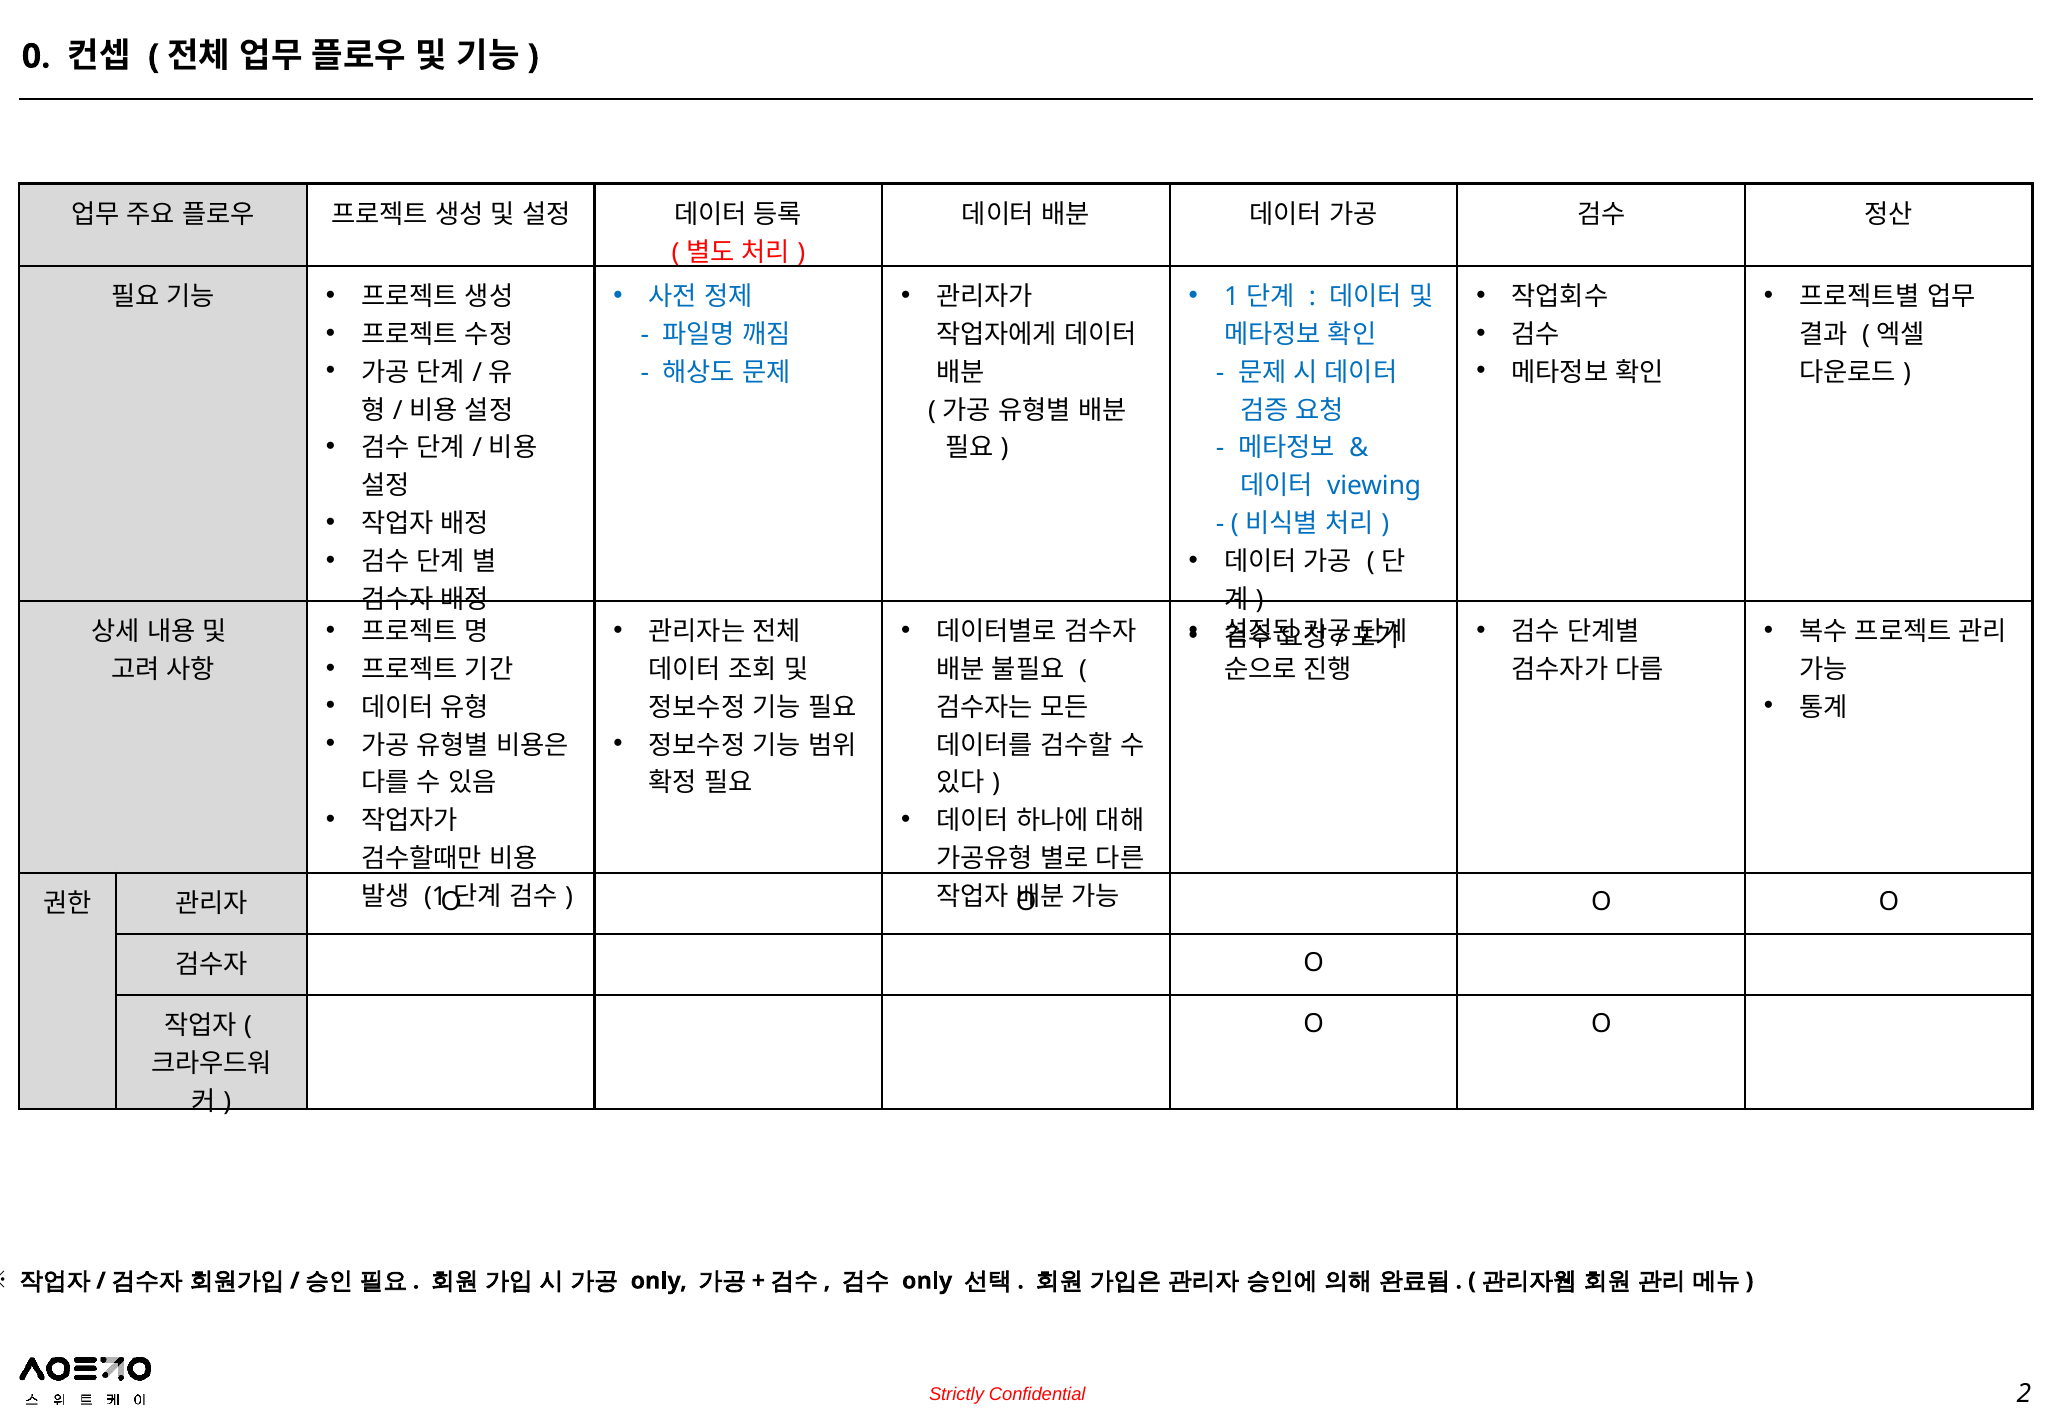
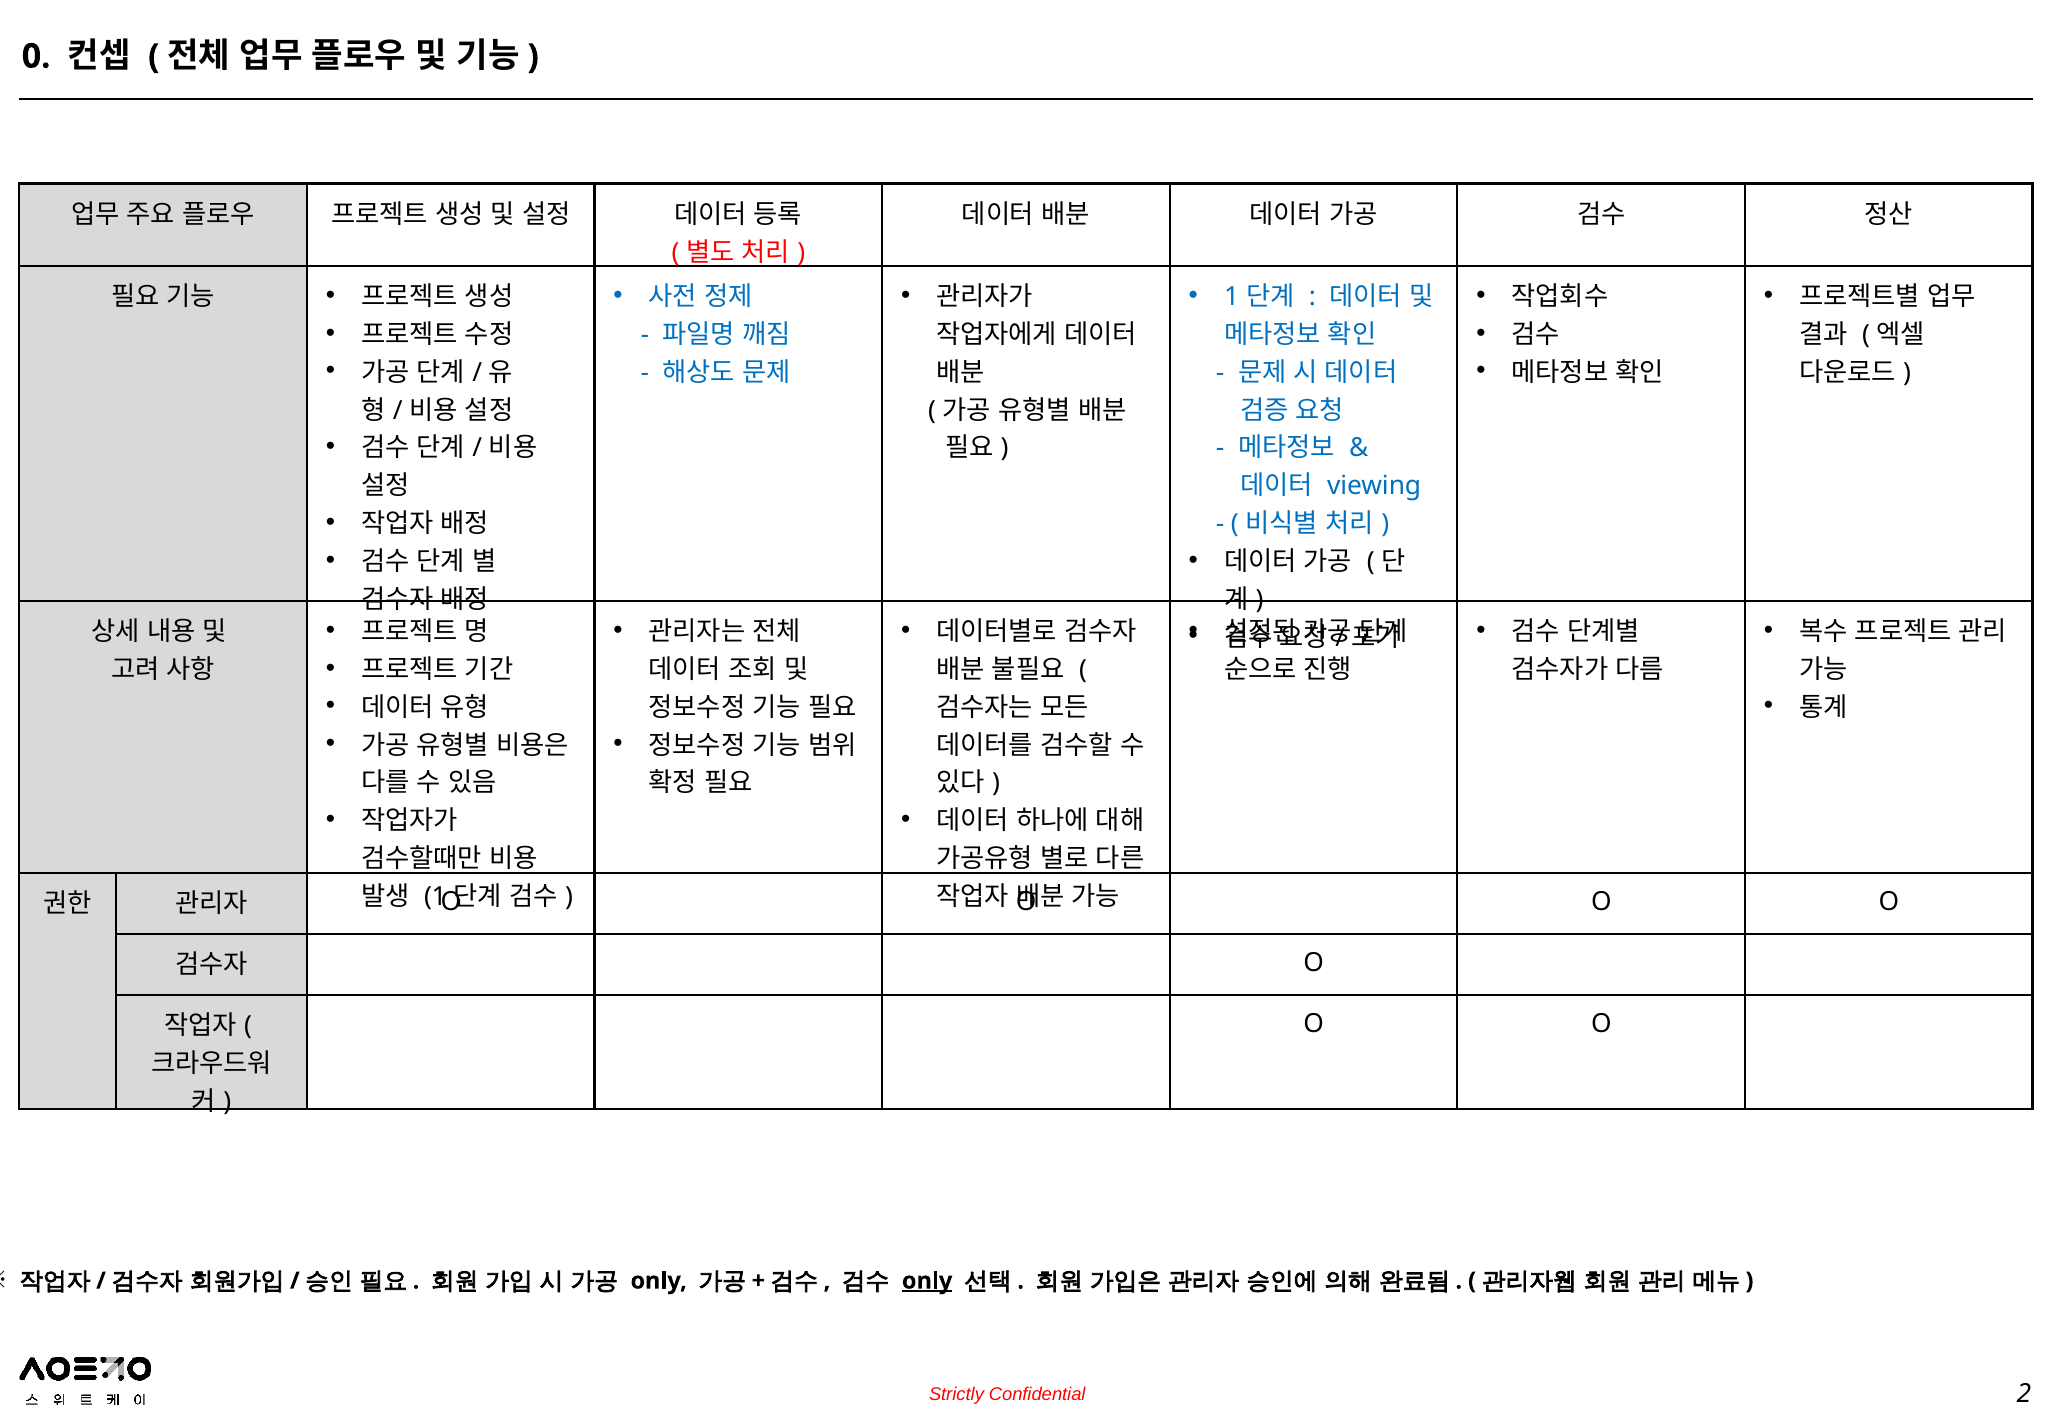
only at (927, 1281) underline: none -> present
